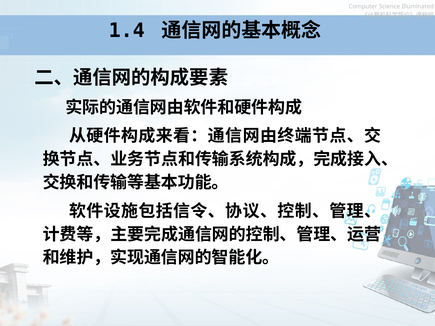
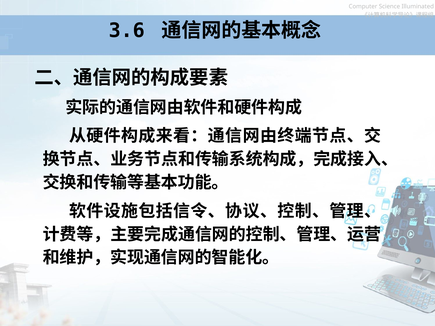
1.4: 1.4 -> 3.6
